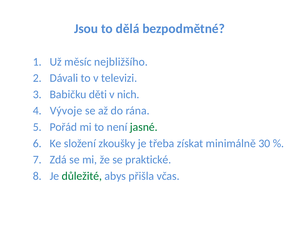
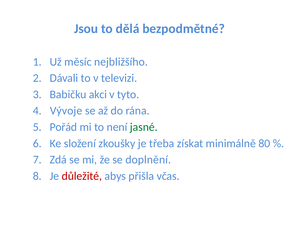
děti: děti -> akci
nich: nich -> tyto
30: 30 -> 80
praktické: praktické -> doplnění
důležité colour: green -> red
